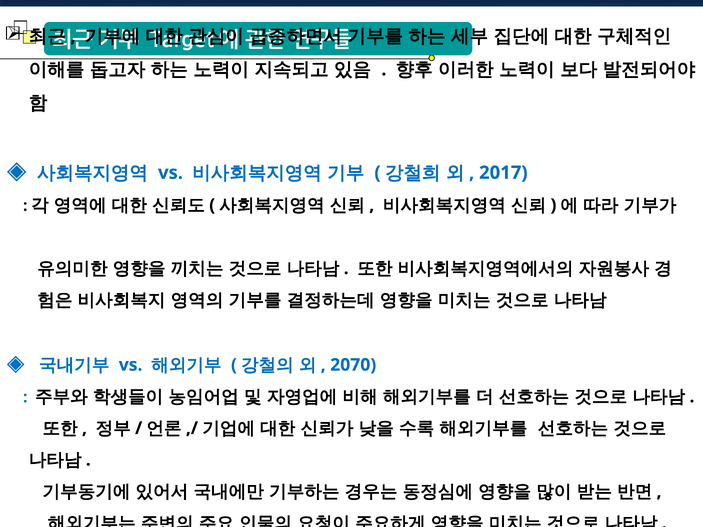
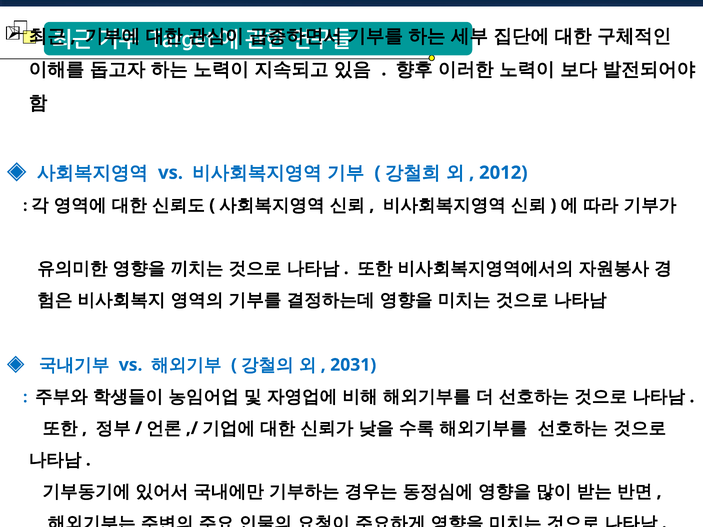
2017: 2017 -> 2012
2070: 2070 -> 2031
